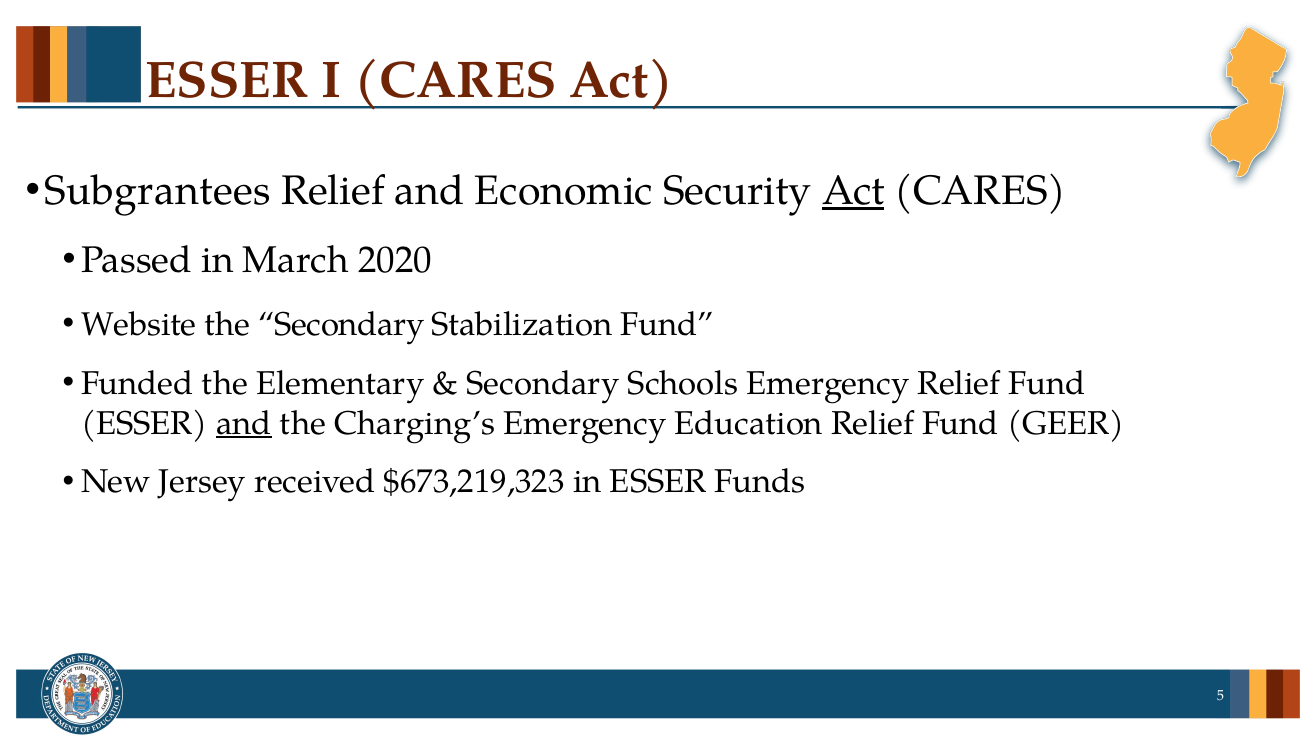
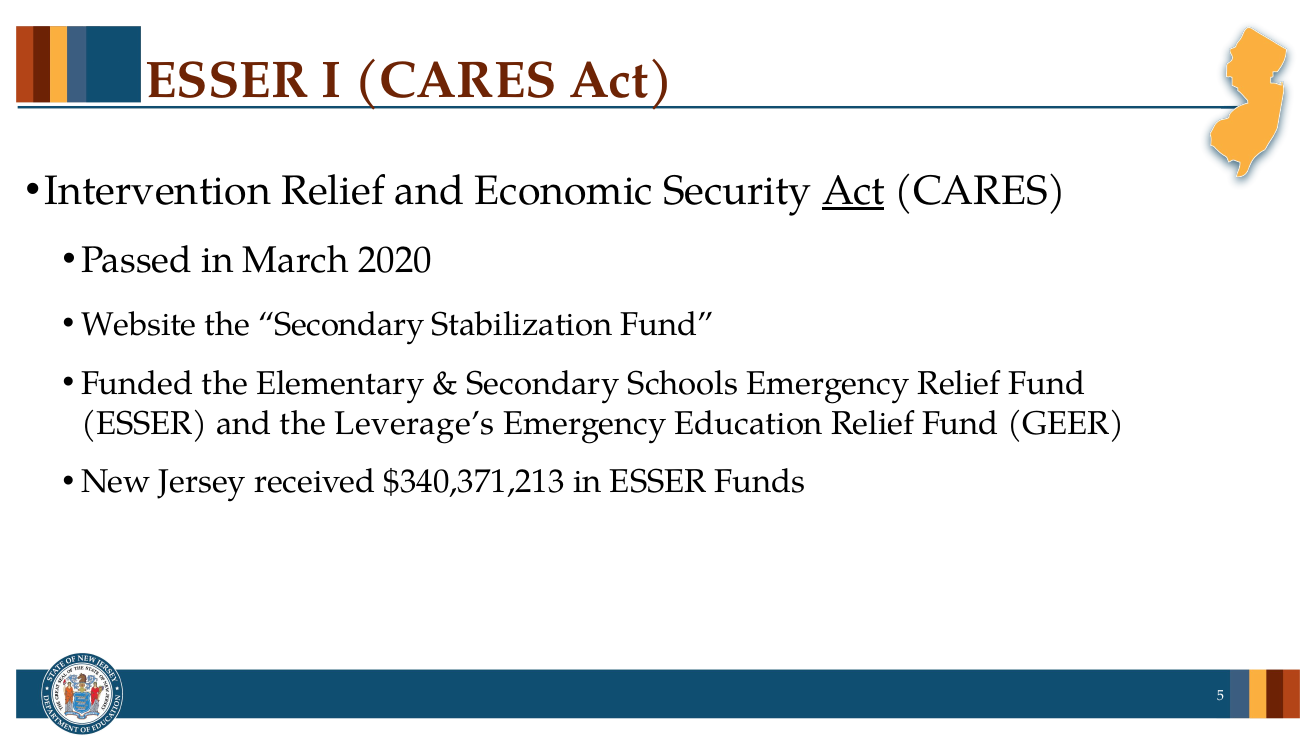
Subgrantees: Subgrantees -> Intervention
and at (244, 423) underline: present -> none
Charging’s: Charging’s -> Leverage’s
$673,219,323: $673,219,323 -> $340,371,213
